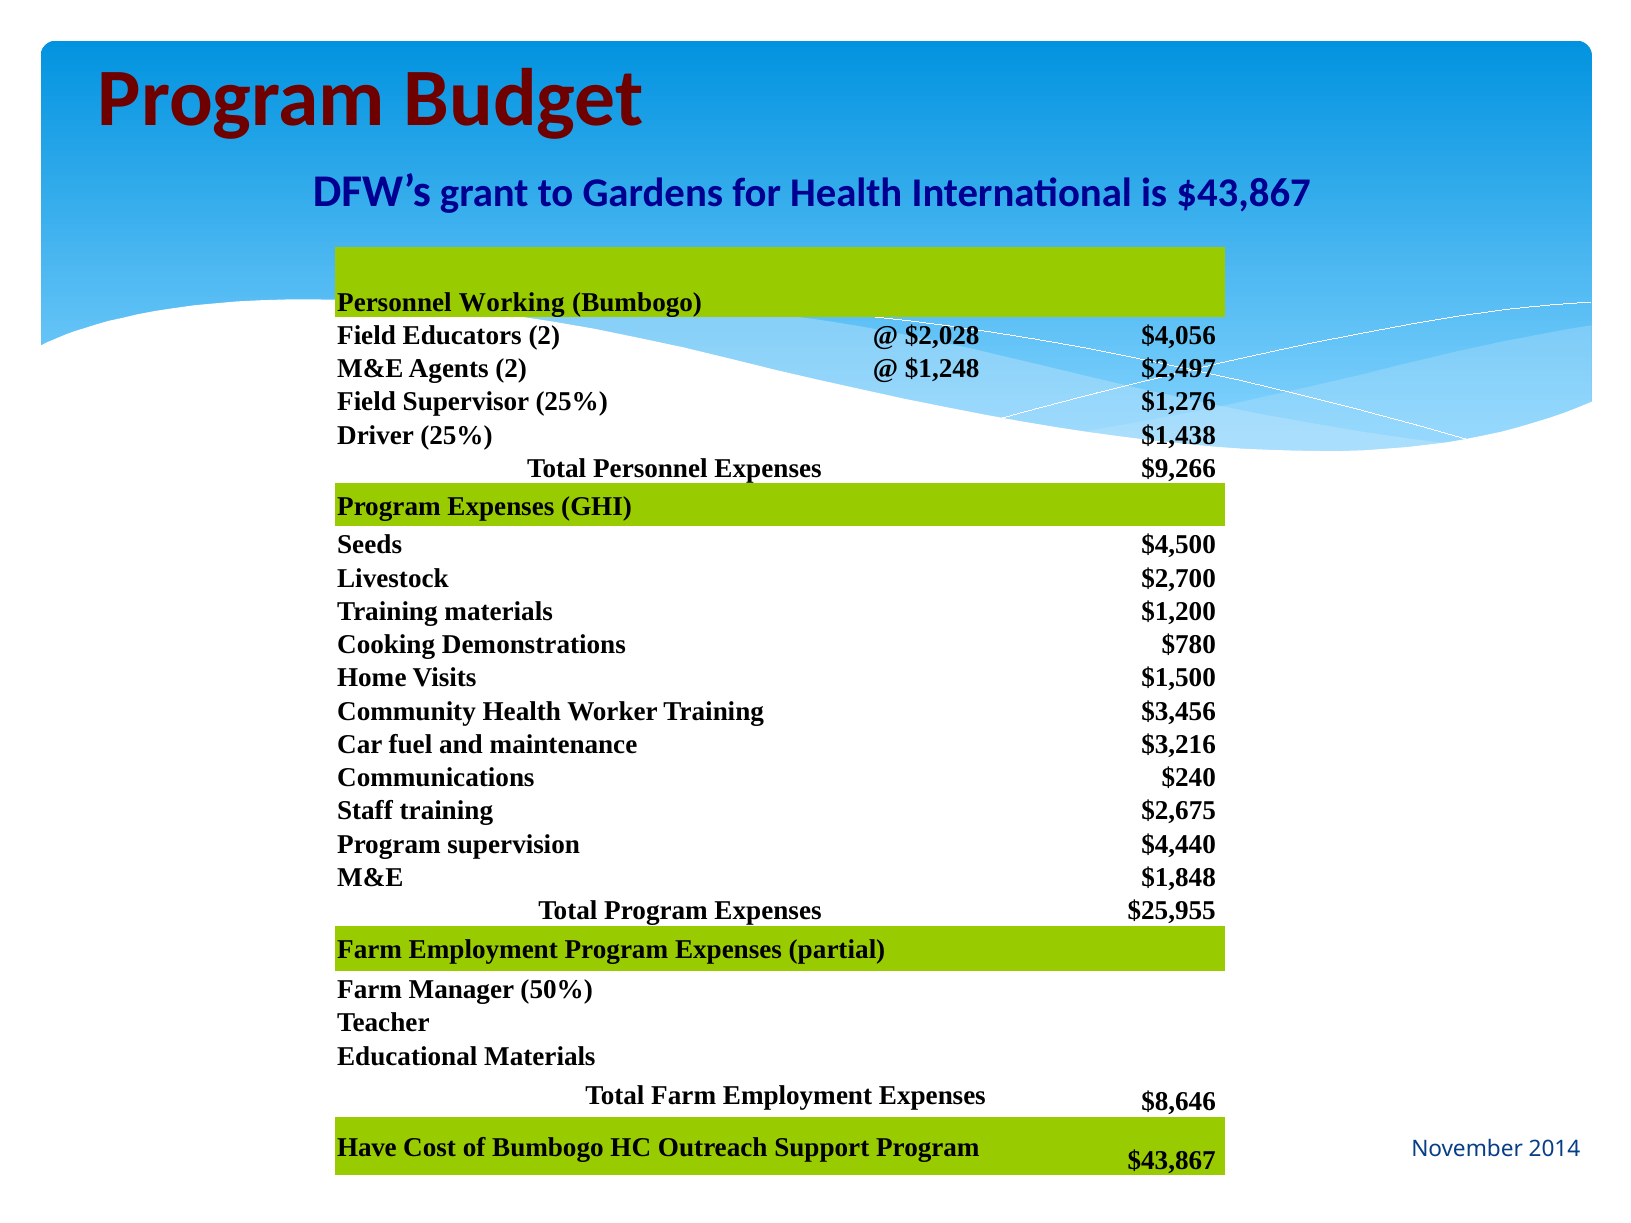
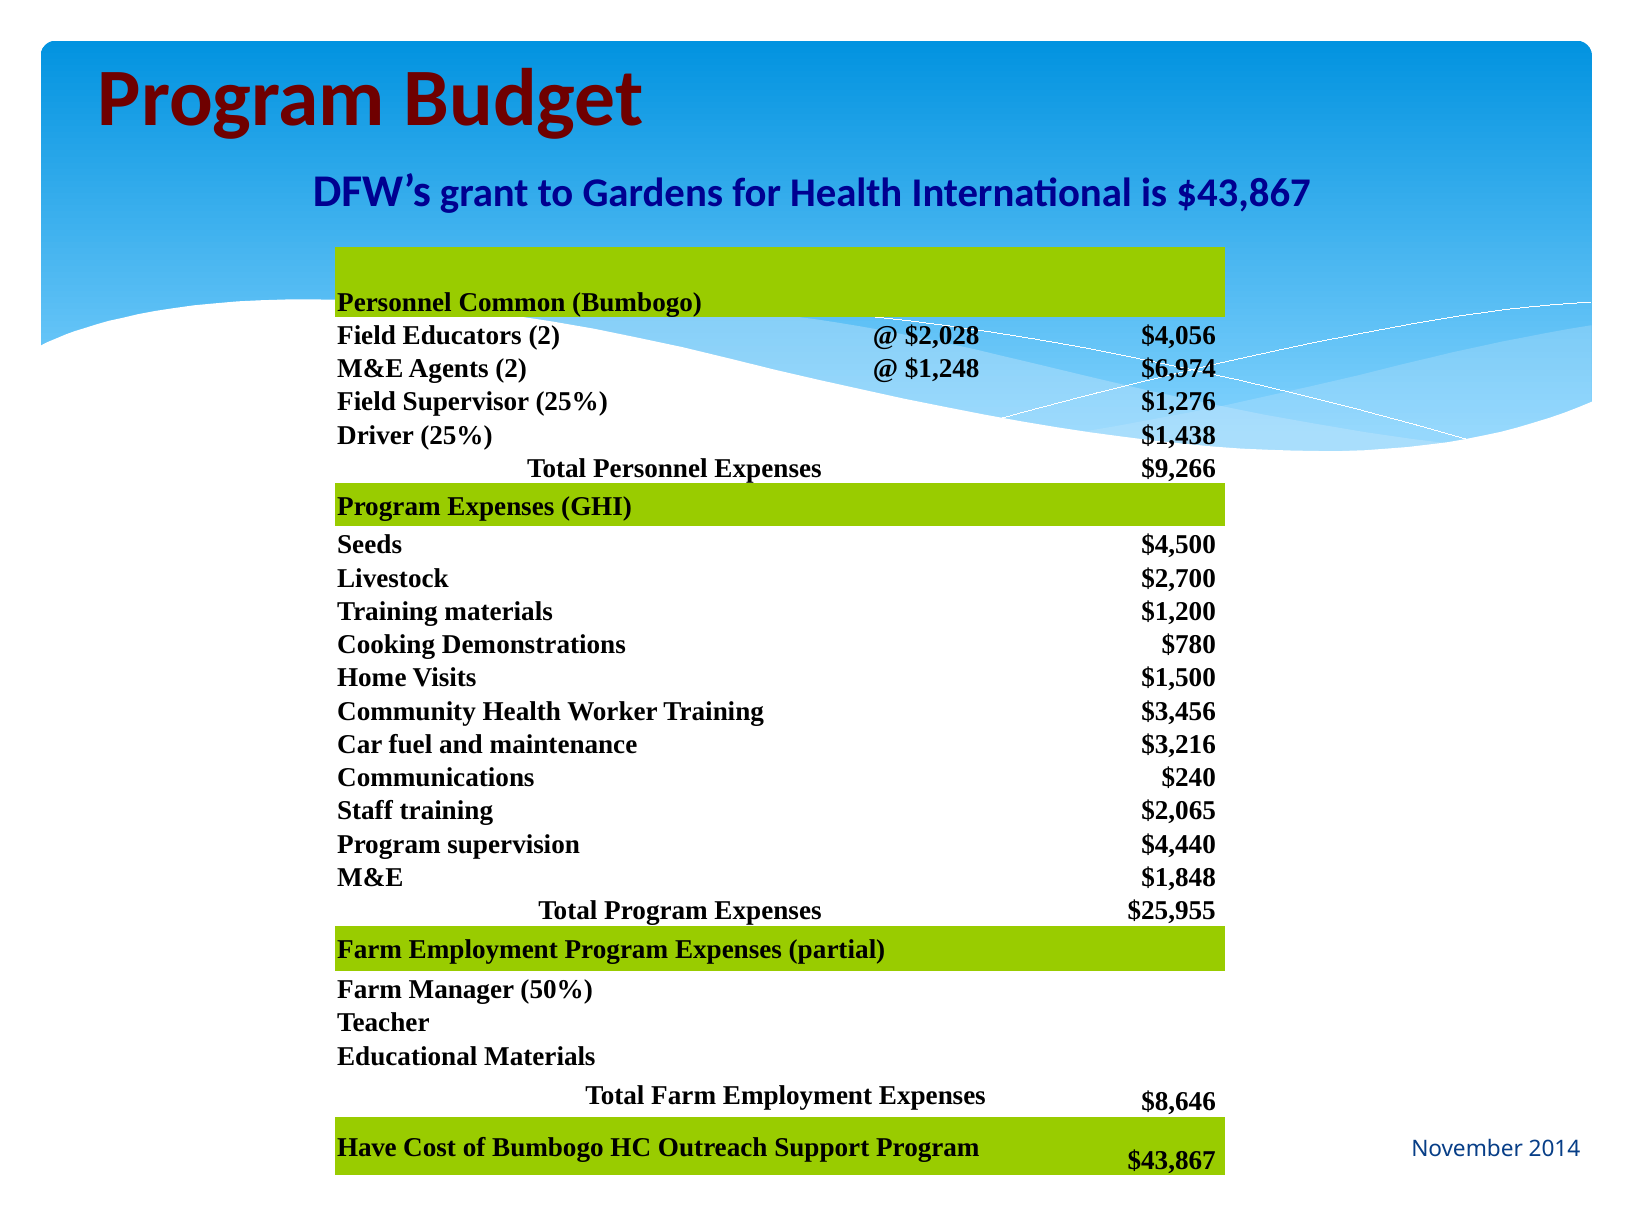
Working: Working -> Common
$2,497: $2,497 -> $6,974
$2,675: $2,675 -> $2,065
